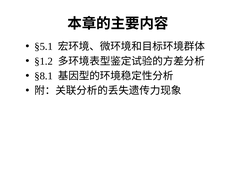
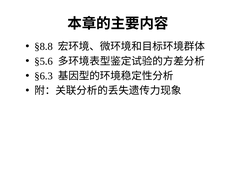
§5.1: §5.1 -> §8.8
§1.2: §1.2 -> §5.6
§8.1: §8.1 -> §6.3
